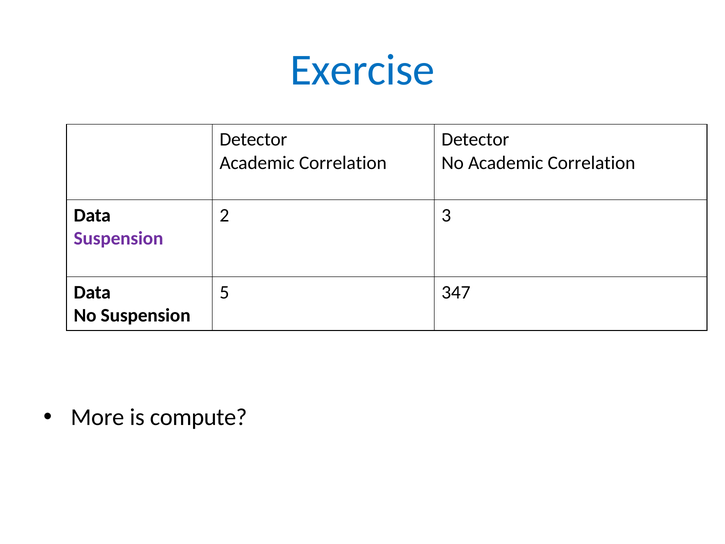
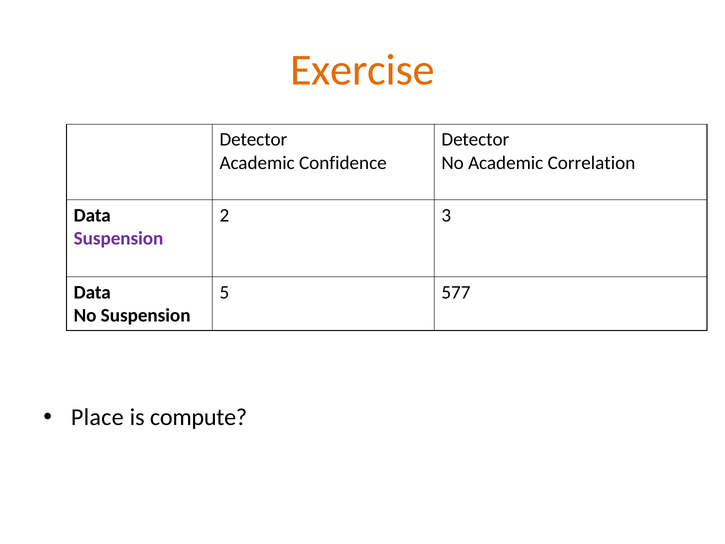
Exercise colour: blue -> orange
Correlation at (343, 163): Correlation -> Confidence
347: 347 -> 577
More: More -> Place
